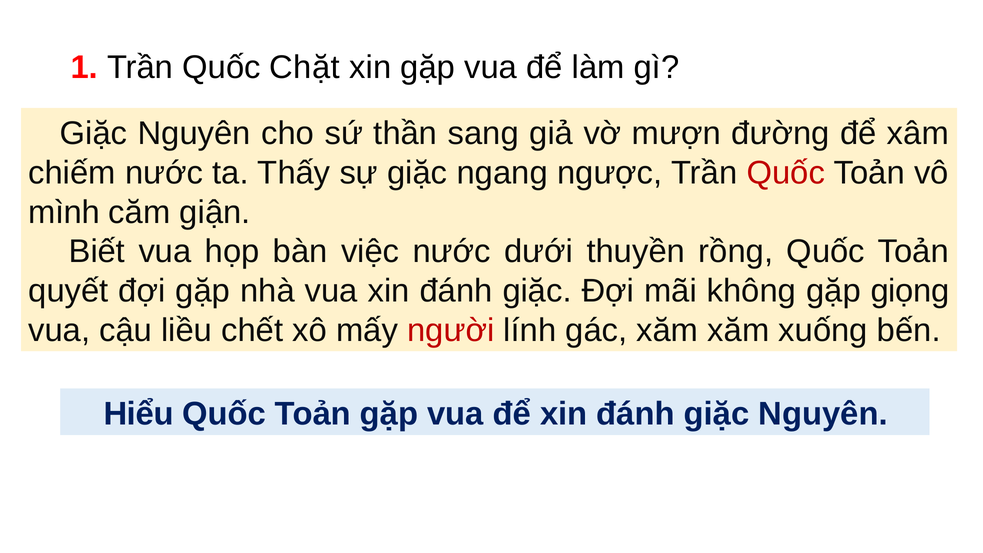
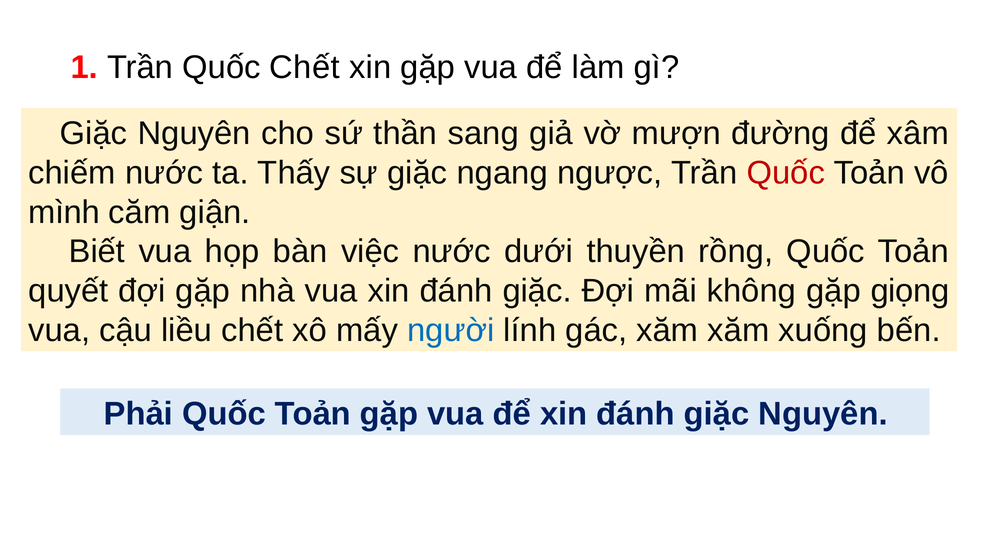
Quốc Chặt: Chặt -> Chết
người colour: red -> blue
Hiểu: Hiểu -> Phải
